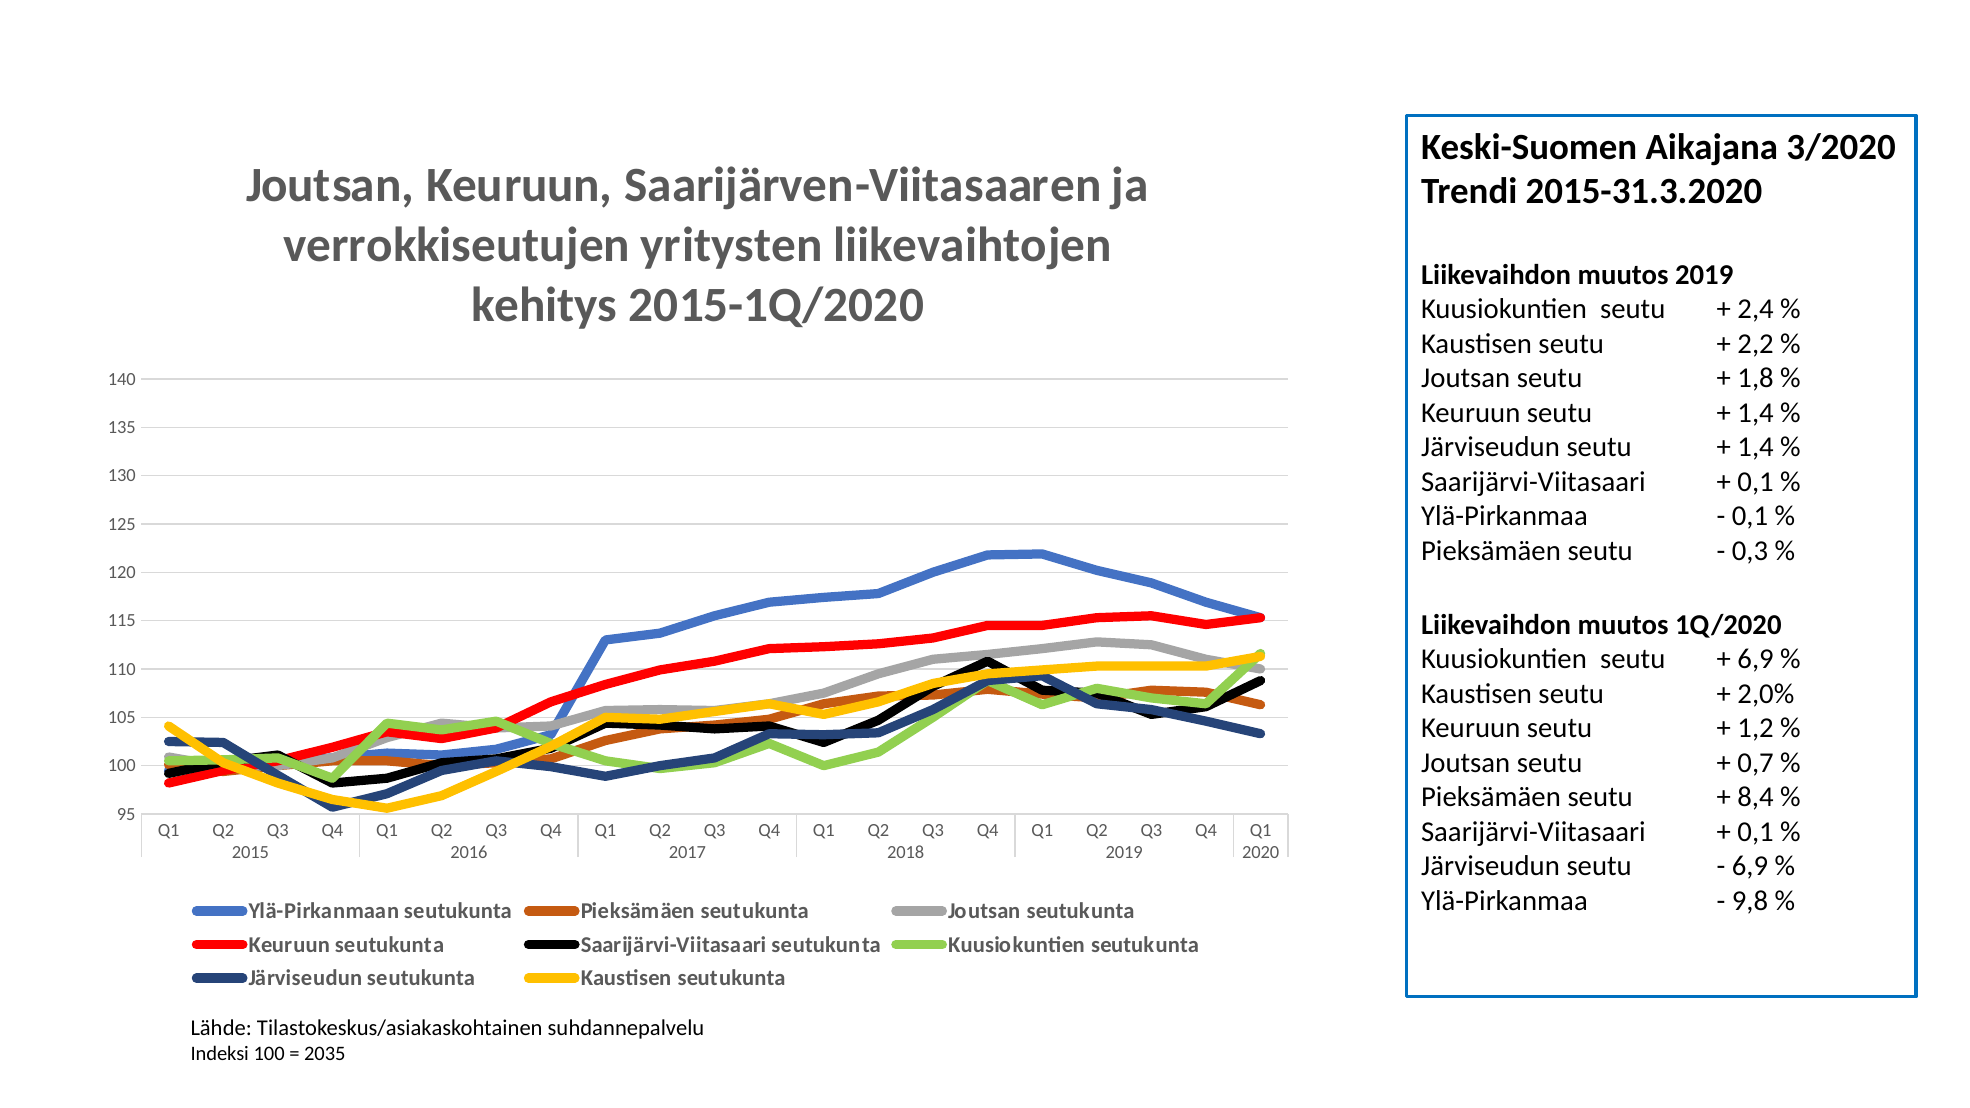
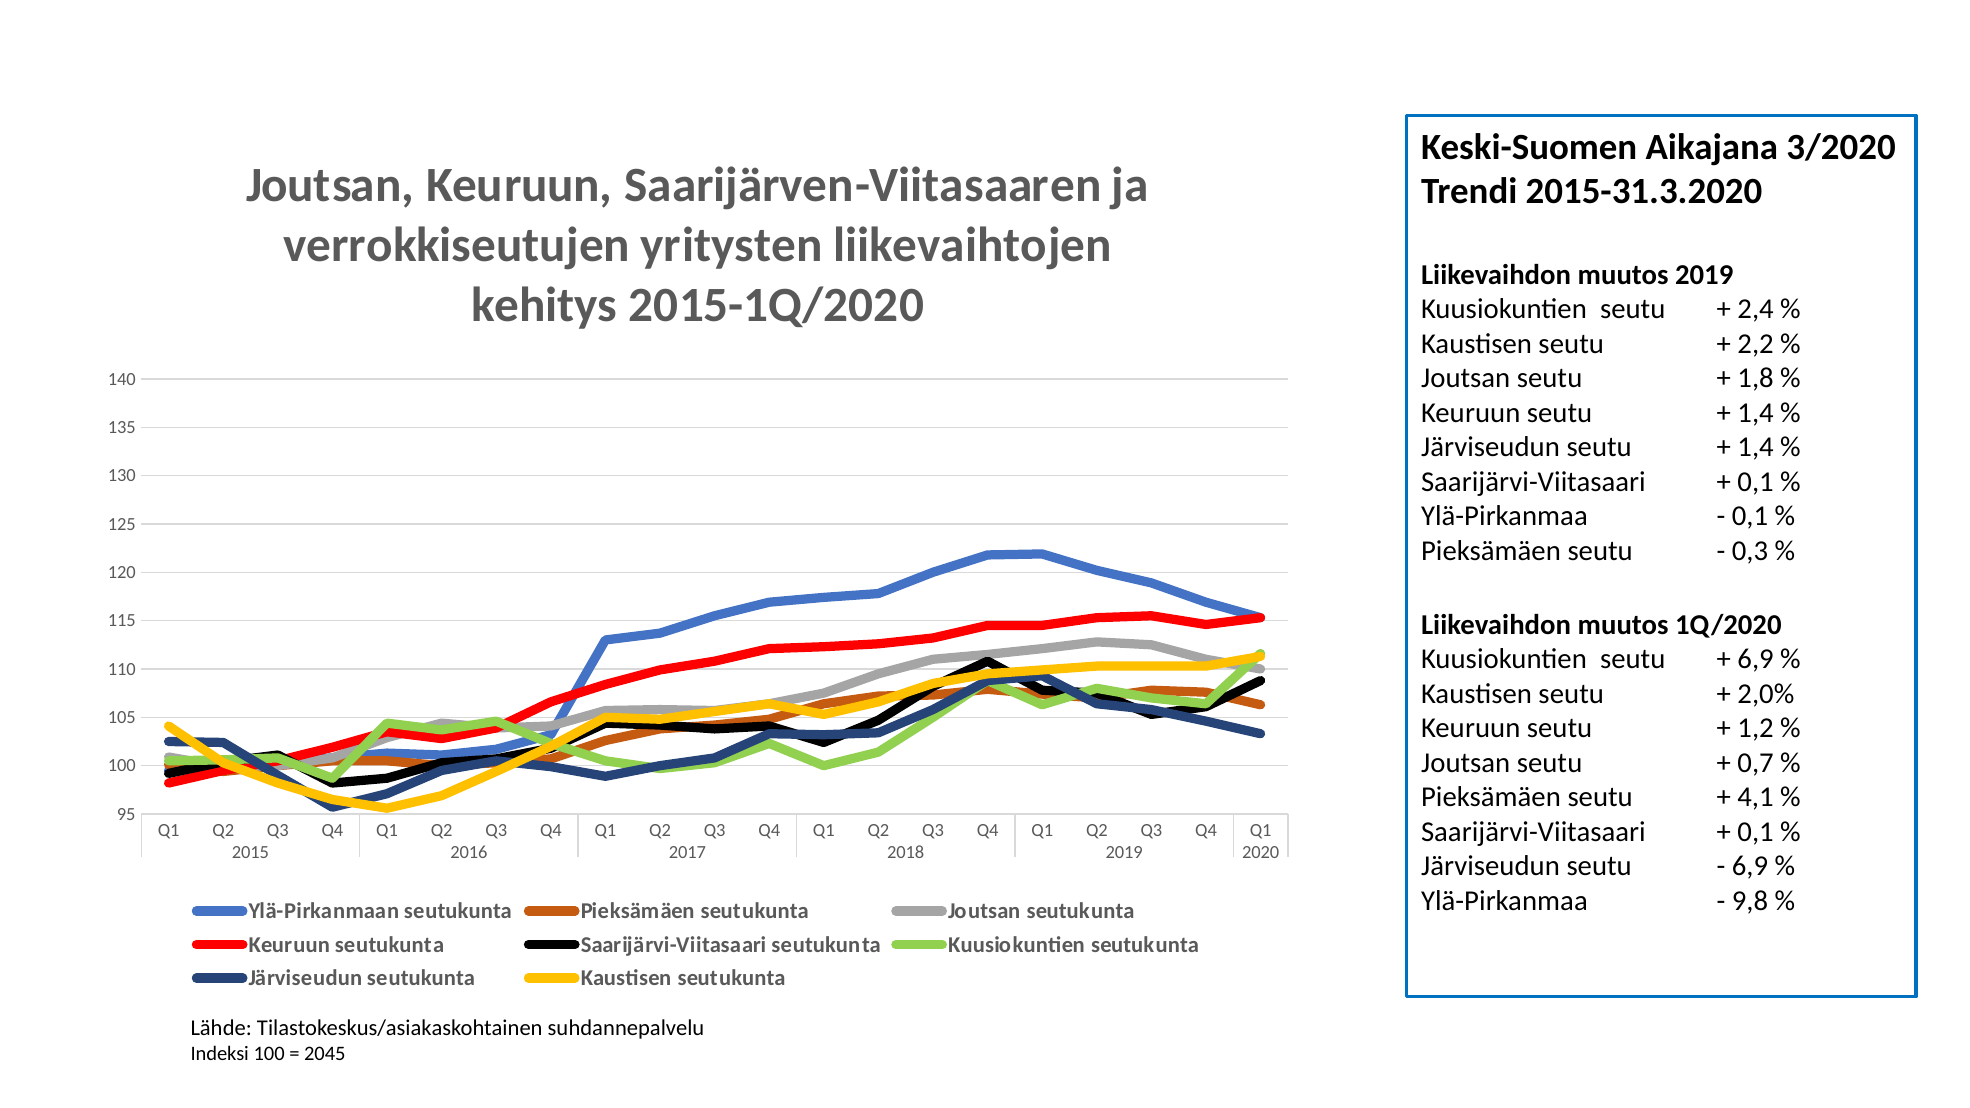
8,4: 8,4 -> 4,1
2035: 2035 -> 2045
